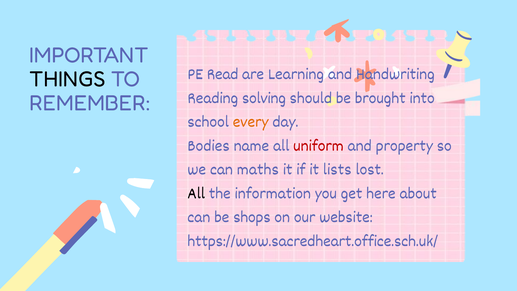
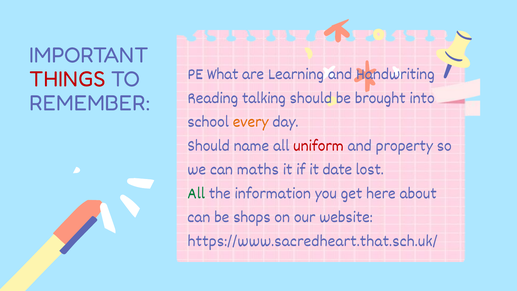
THINGS colour: black -> red
Read: Read -> What
solving: solving -> talking
Bodies at (209, 145): Bodies -> Should
lists: lists -> date
All at (196, 193) colour: black -> green
https://www.sacredheart.office.sch.uk/: https://www.sacredheart.office.sch.uk/ -> https://www.sacredheart.that.sch.uk/
